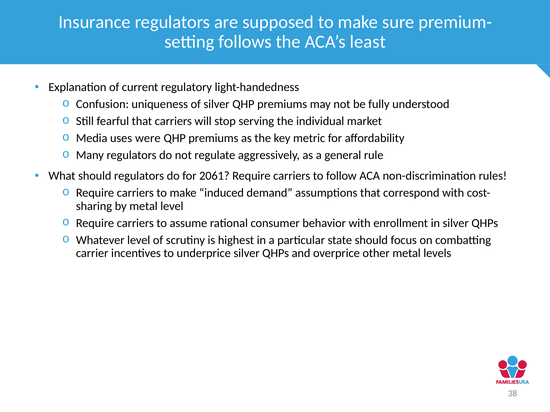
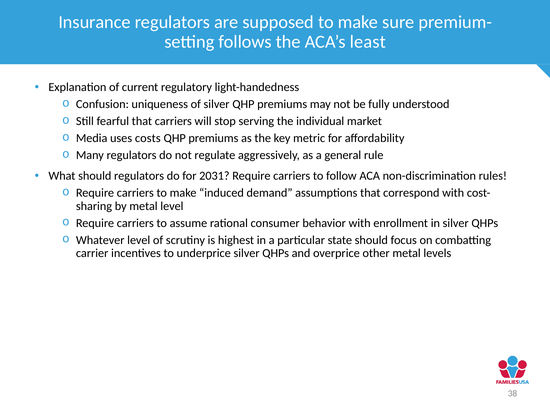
were: were -> costs
2061: 2061 -> 2031
